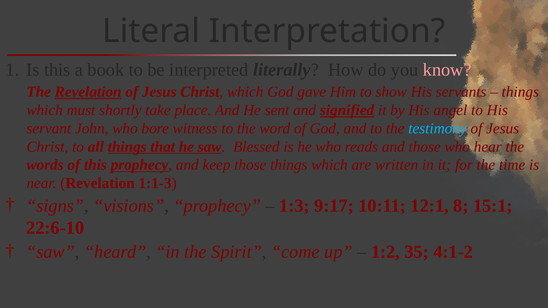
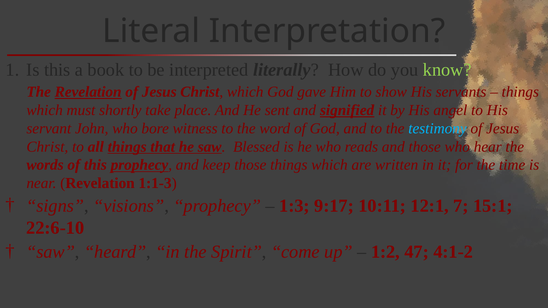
know colour: pink -> light green
8: 8 -> 7
35: 35 -> 47
